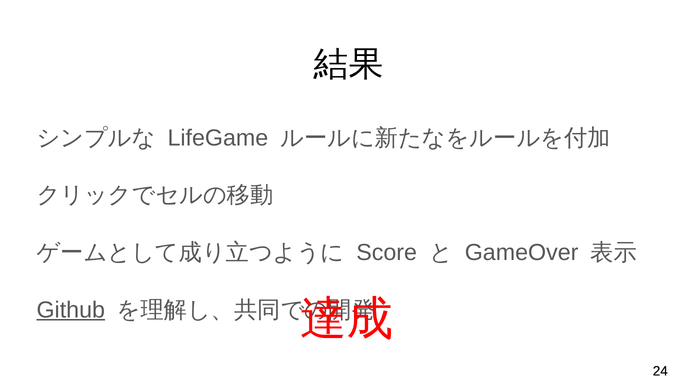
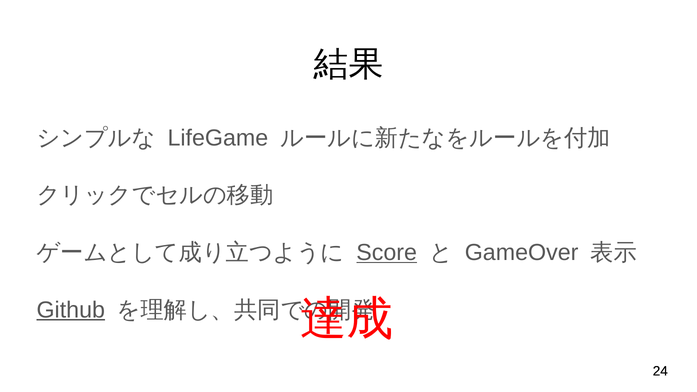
Score underline: none -> present
